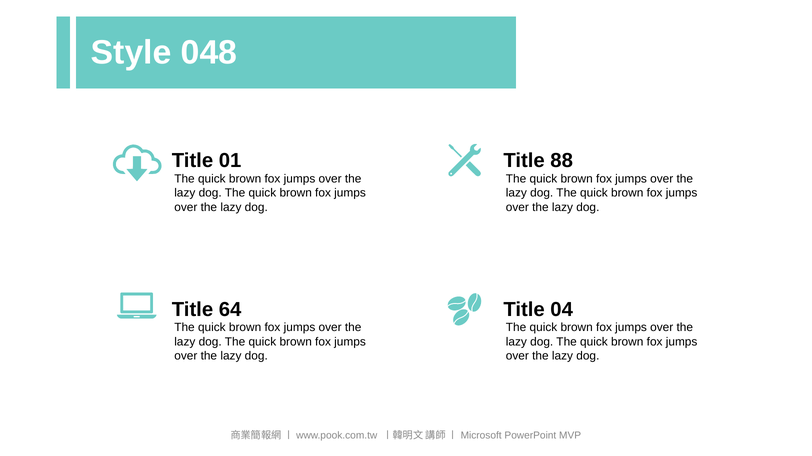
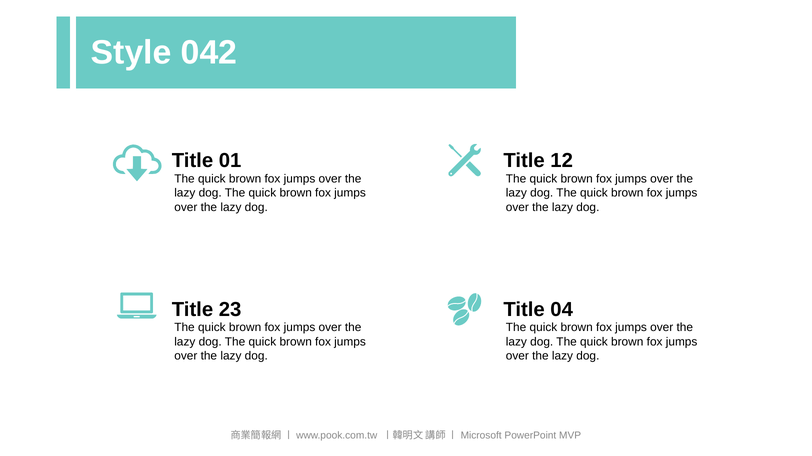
048: 048 -> 042
88: 88 -> 12
64: 64 -> 23
